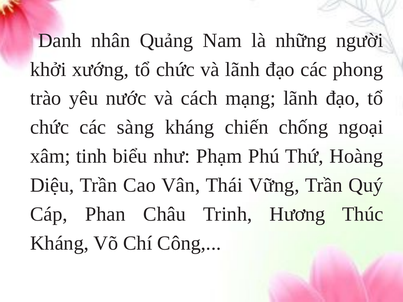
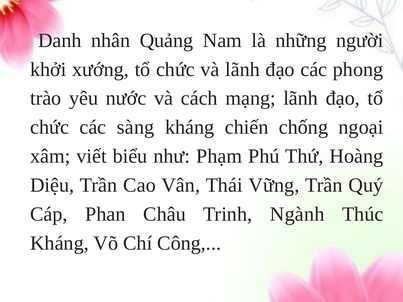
tinh: tinh -> viết
Hương: Hương -> Ngành
